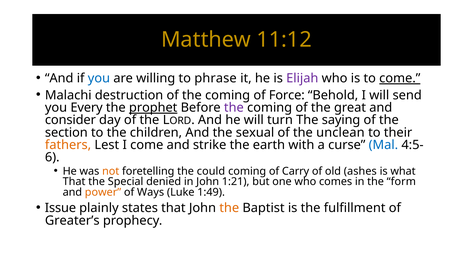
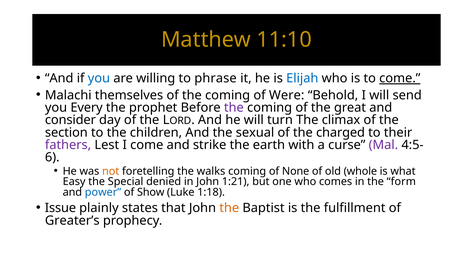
11:12: 11:12 -> 11:10
Elijah colour: purple -> blue
destruction: destruction -> themselves
Force: Force -> Were
prophet underline: present -> none
saying: saying -> climax
unclean: unclean -> charged
fathers colour: orange -> purple
Mal colour: blue -> purple
could: could -> walks
Carry: Carry -> None
ashes: ashes -> whole
That at (74, 182): That -> Easy
power colour: orange -> blue
Ways: Ways -> Show
1:49: 1:49 -> 1:18
